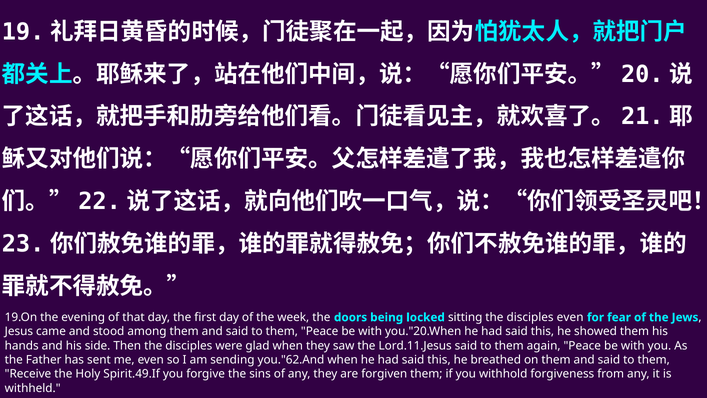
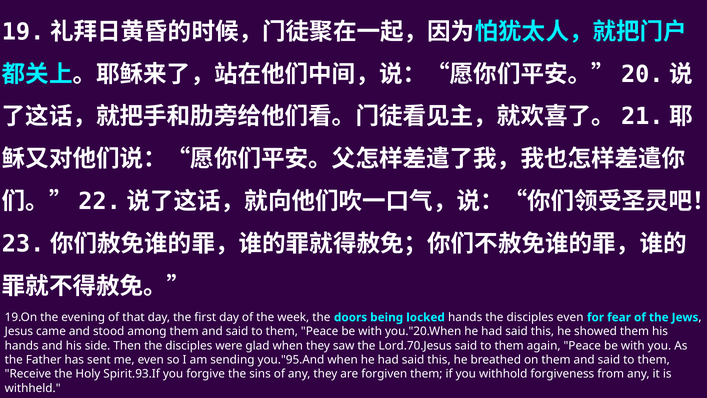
locked sitting: sitting -> hands
Lord.11.Jesus: Lord.11.Jesus -> Lord.70.Jesus
you."62.And: you."62.And -> you."95.And
Spirit.49.If: Spirit.49.If -> Spirit.93.If
